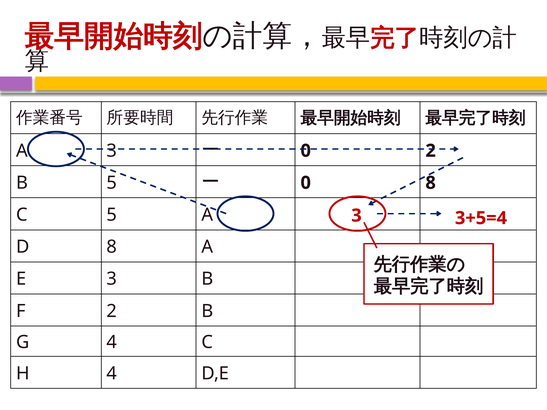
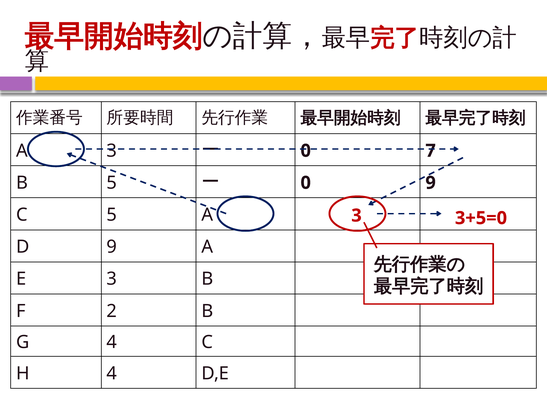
0 2: 2 -> 7
0 8: 8 -> 9
3+5=4: 3+5=4 -> 3+5=0
D 8: 8 -> 9
